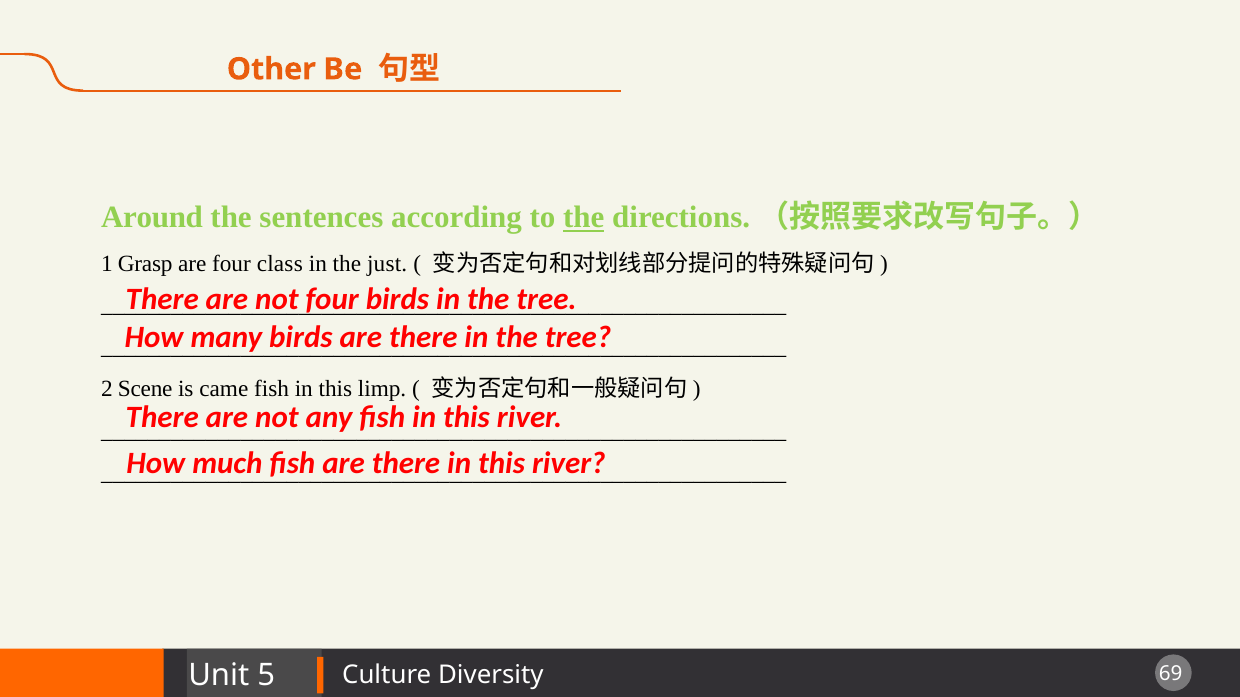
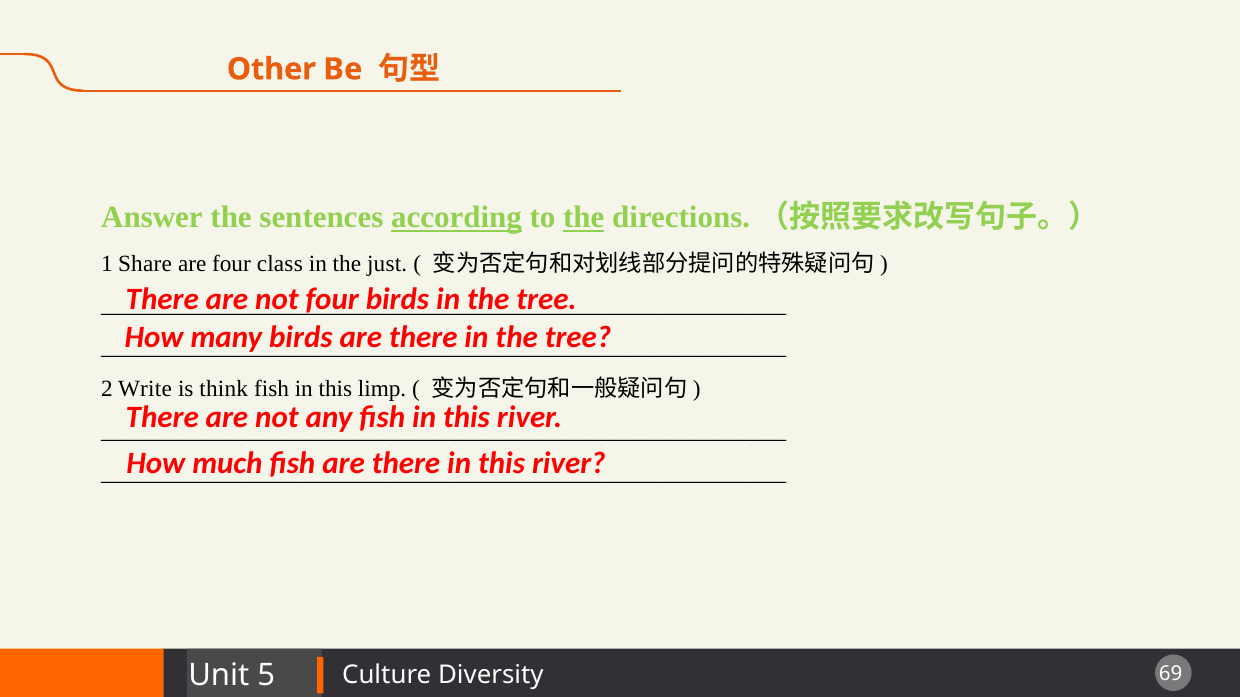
Around: Around -> Answer
according underline: none -> present
Grasp: Grasp -> Share
Scene: Scene -> Write
came: came -> think
